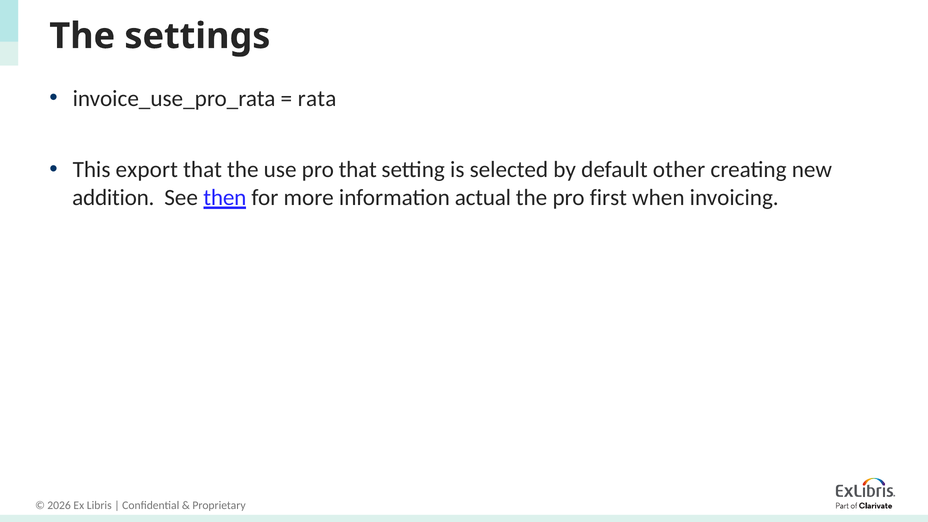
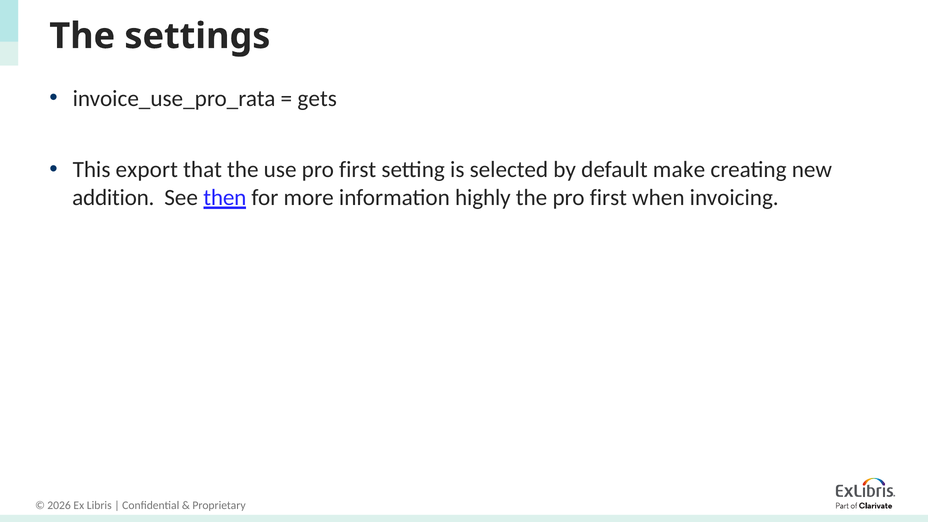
rata: rata -> gets
use pro that: that -> first
other: other -> make
actual: actual -> highly
